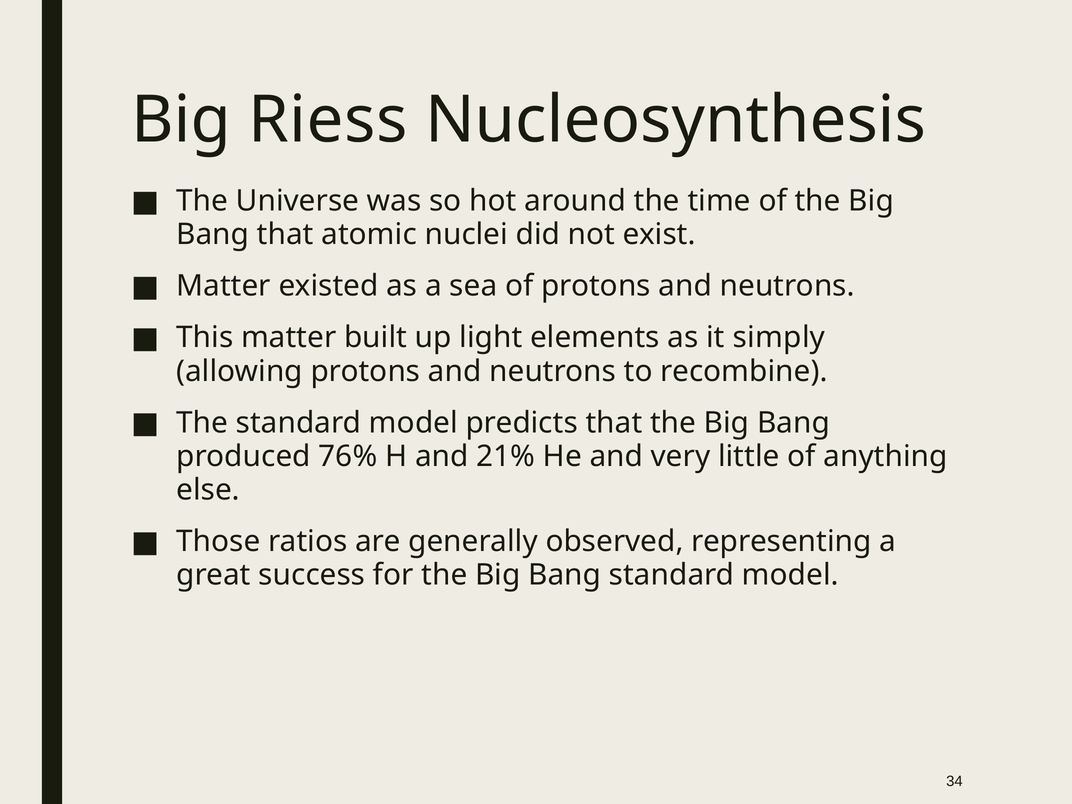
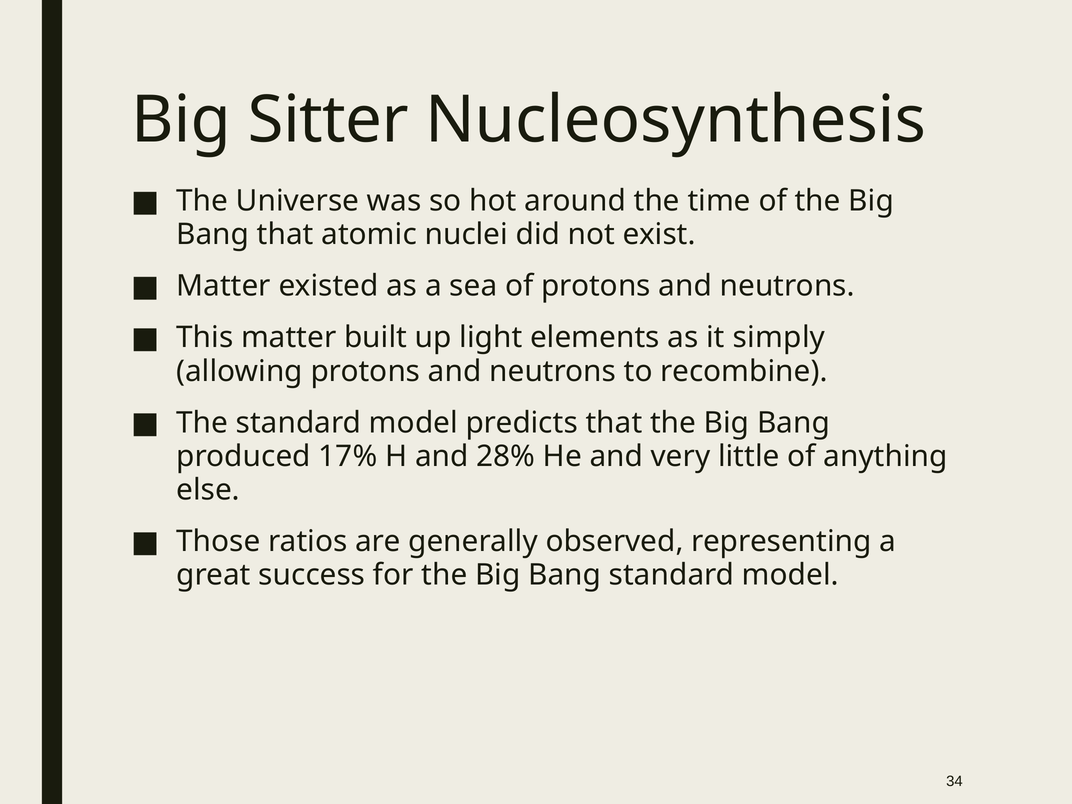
Riess: Riess -> Sitter
76%: 76% -> 17%
21%: 21% -> 28%
